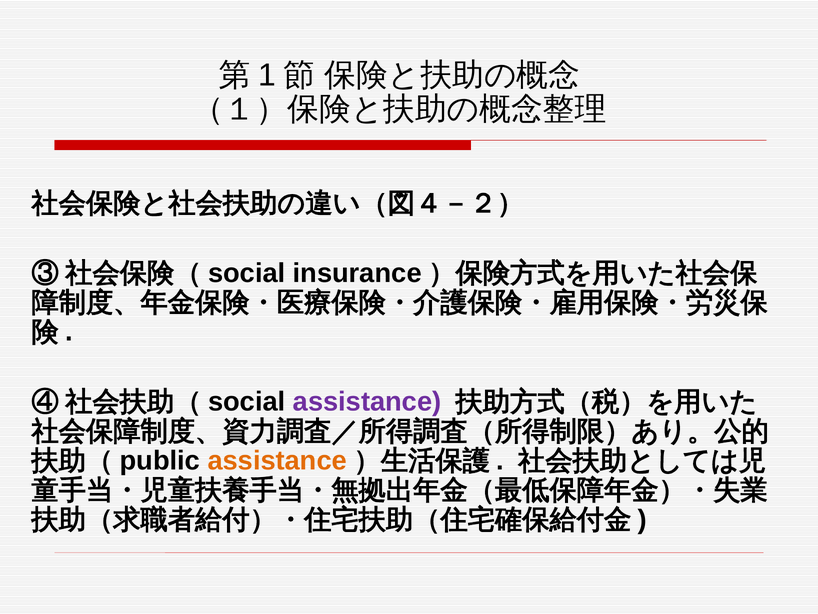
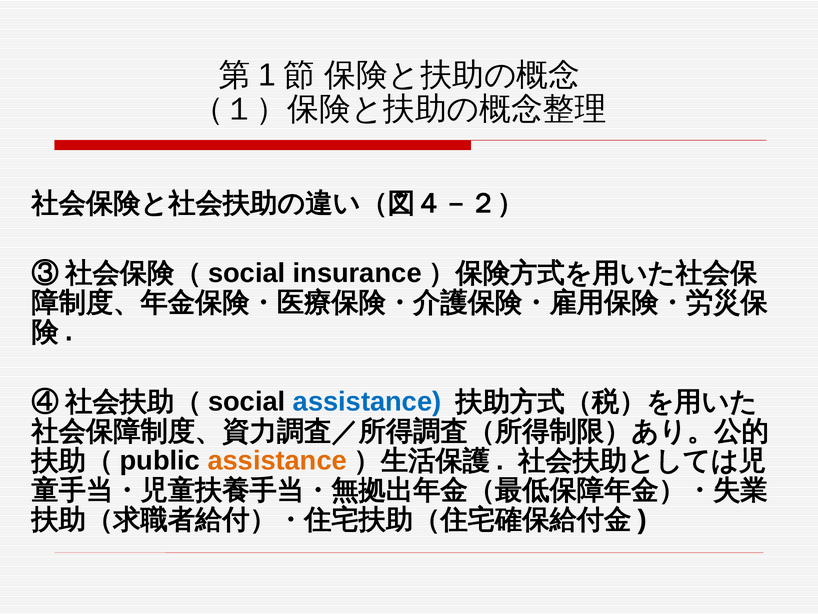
assistance at (367, 401) colour: purple -> blue
